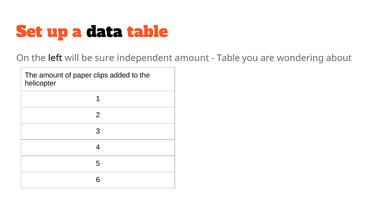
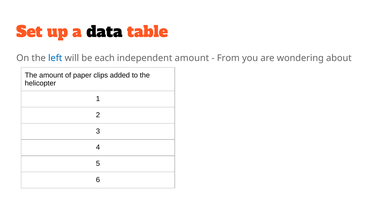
left colour: black -> blue
sure: sure -> each
Table at (228, 58): Table -> From
